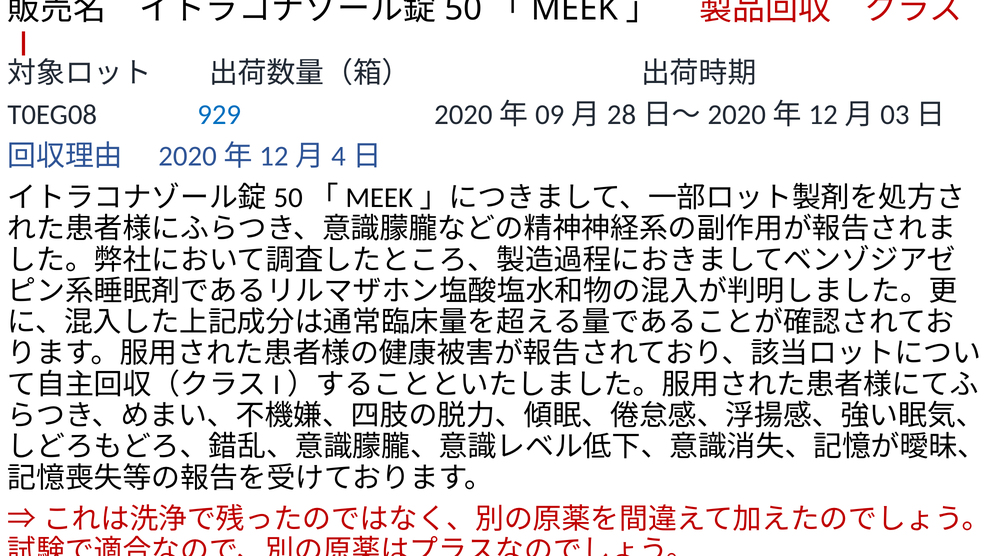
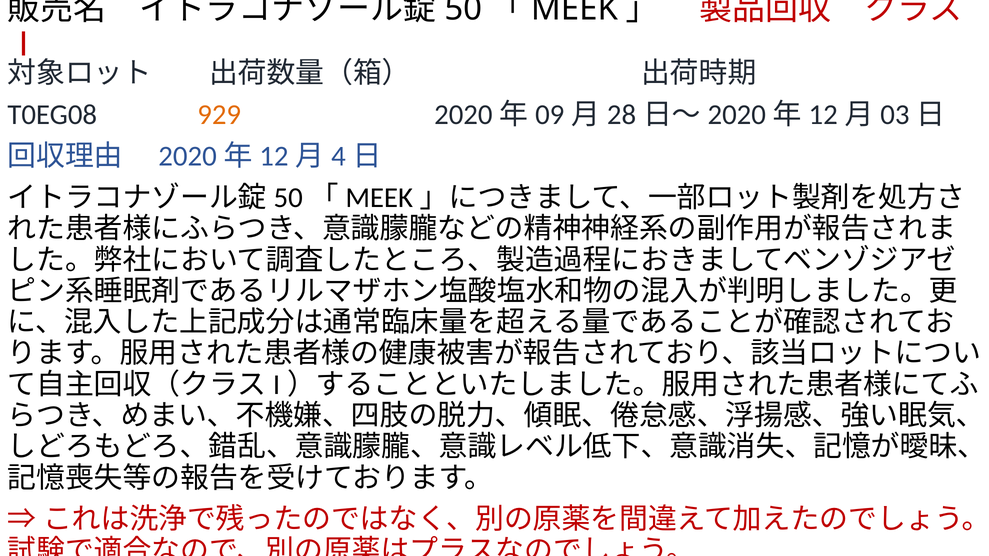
929 colour: blue -> orange
